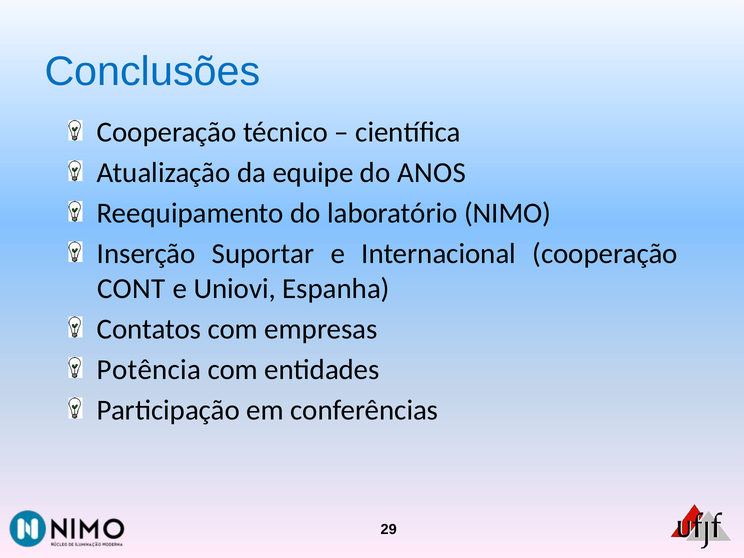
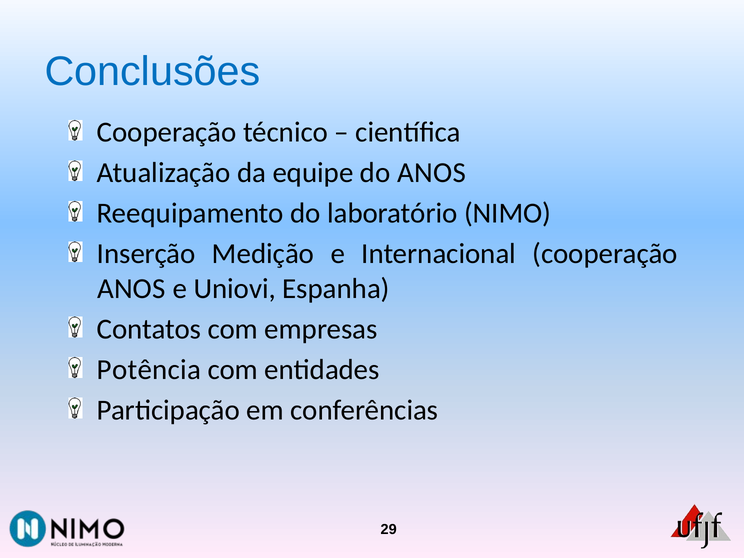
Suportar: Suportar -> Medição
CONT at (131, 289): CONT -> ANOS
